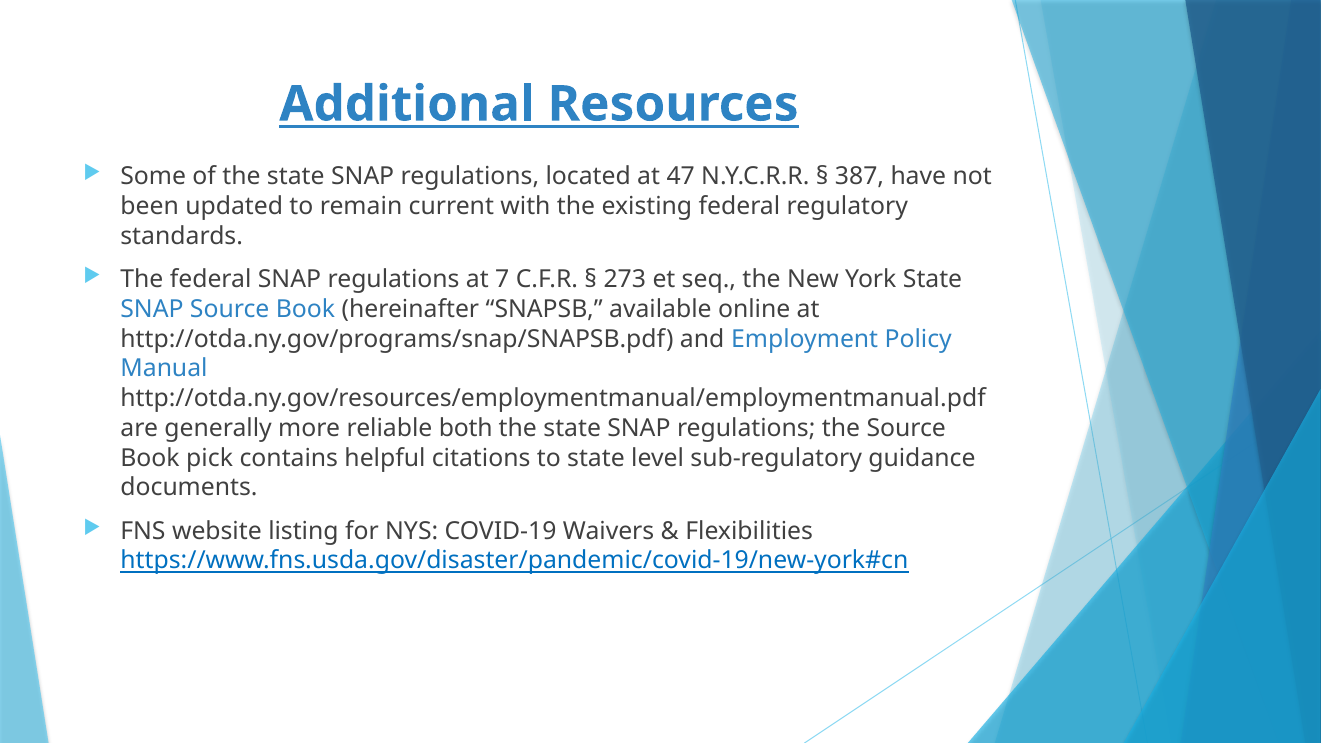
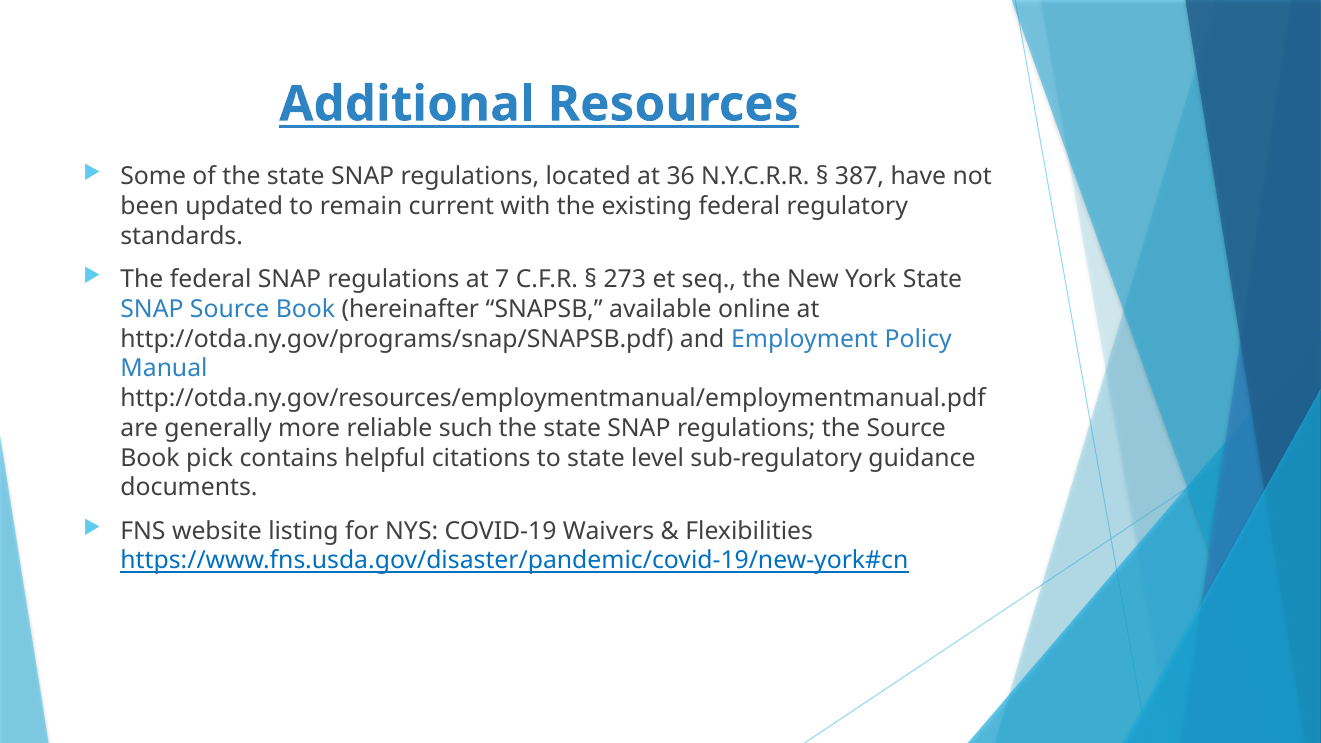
47: 47 -> 36
both: both -> such
